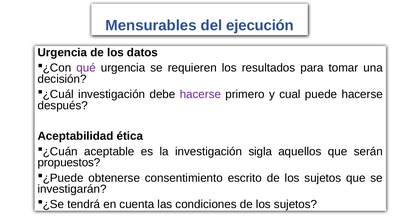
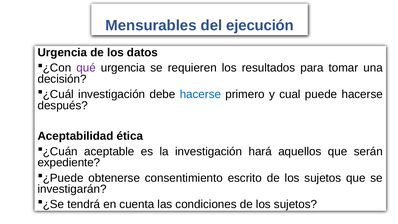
hacerse at (200, 94) colour: purple -> blue
sigla: sigla -> hará
propuestos: propuestos -> expediente
